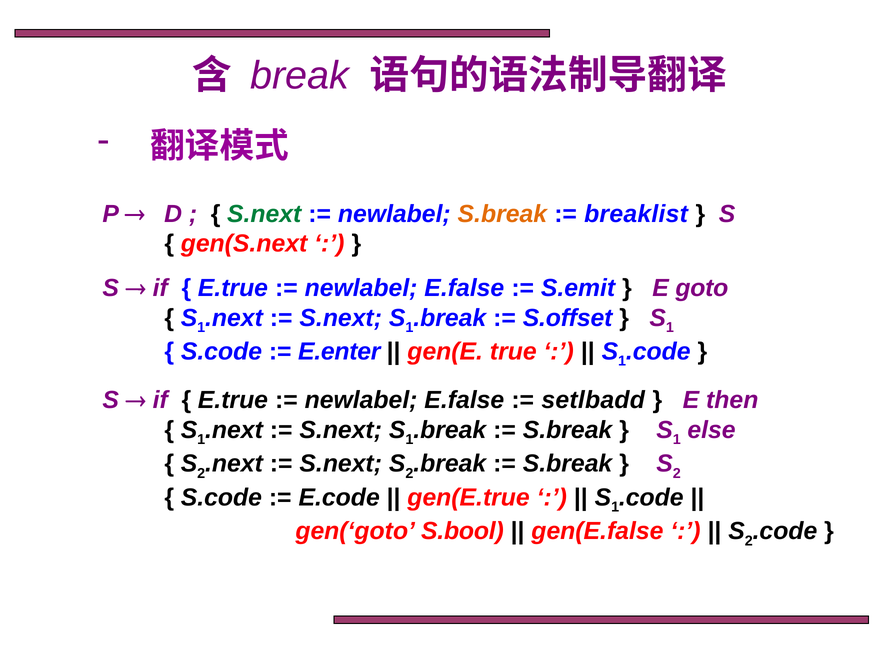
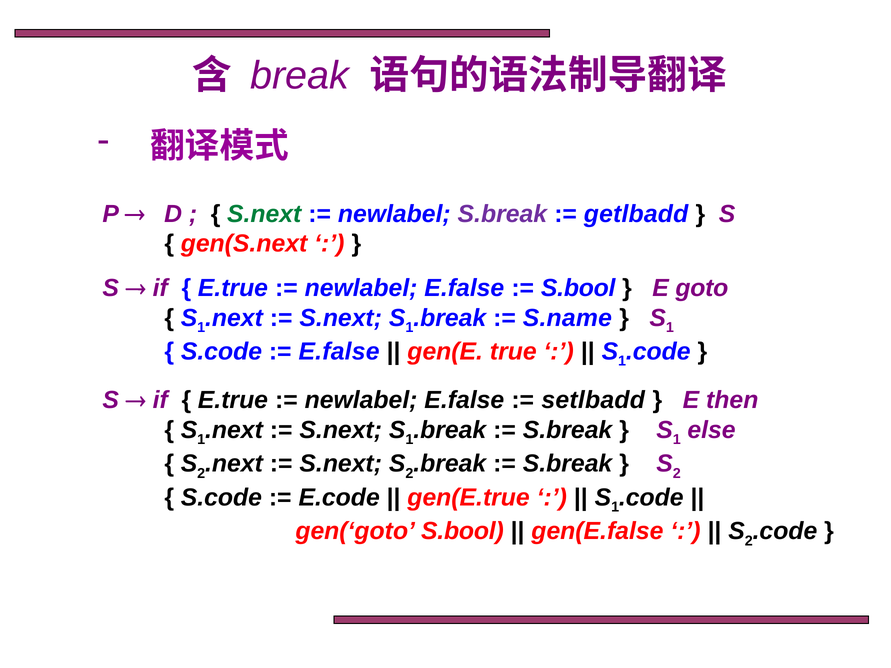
S.break at (502, 214) colour: orange -> purple
breaklist: breaklist -> getlbadd
S.emit at (578, 288): S.emit -> S.bool
S.offset: S.offset -> S.name
E.enter at (339, 352): E.enter -> E.false
